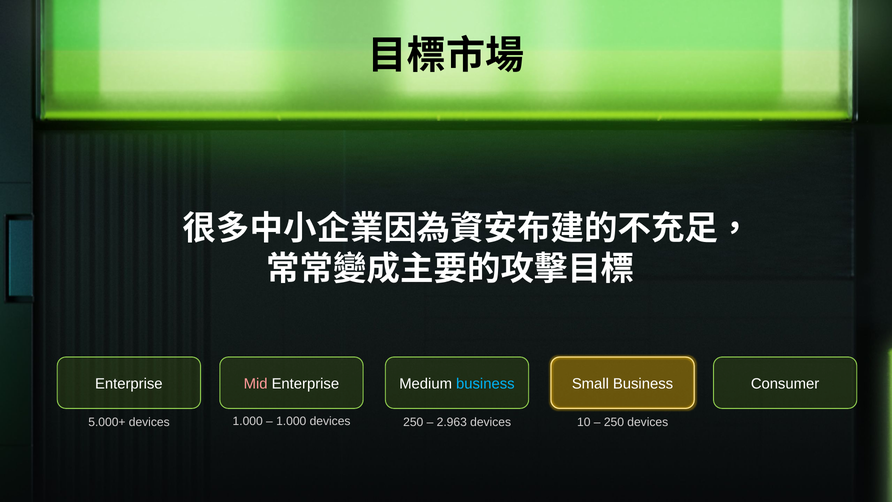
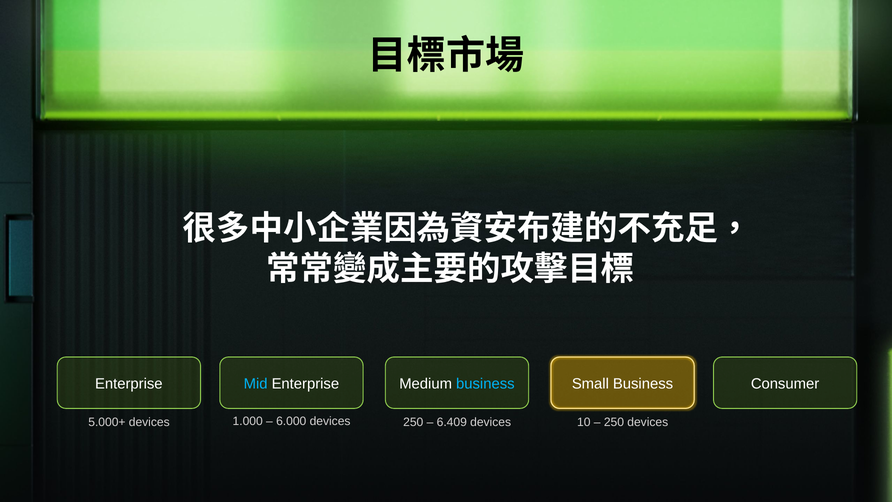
Mid colour: pink -> light blue
1.000 at (291, 421): 1.000 -> 6.000
2.963: 2.963 -> 6.409
